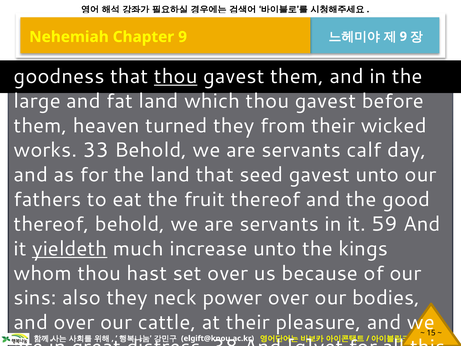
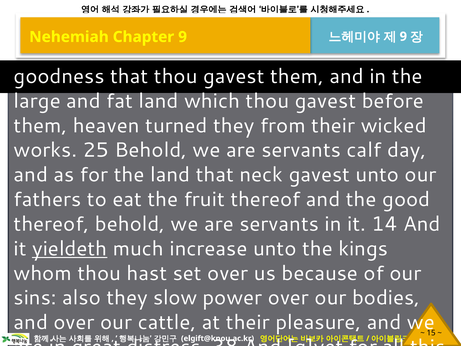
thou at (176, 76) underline: present -> none
33: 33 -> 25
seed: seed -> neck
59: 59 -> 14
neck: neck -> slow
